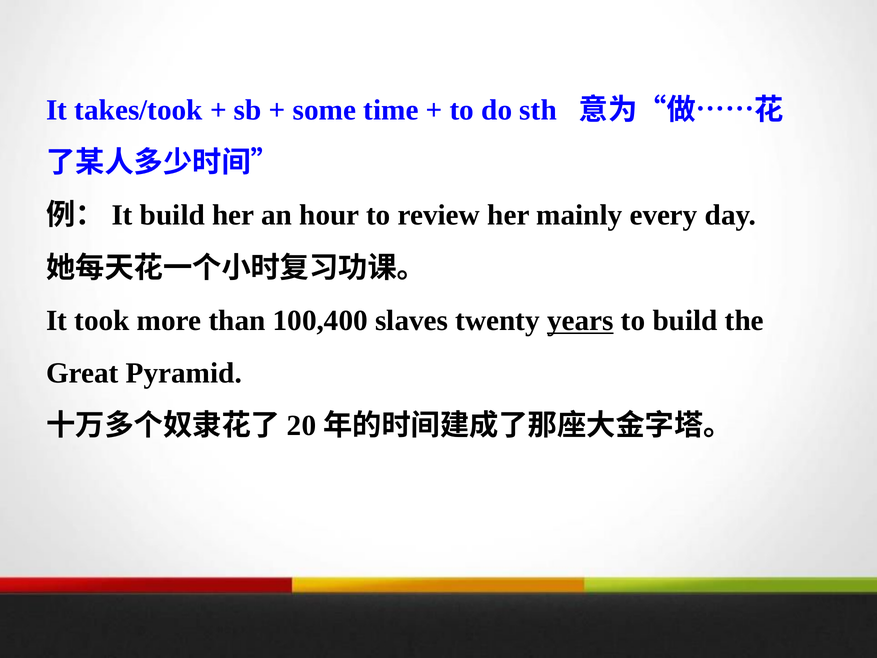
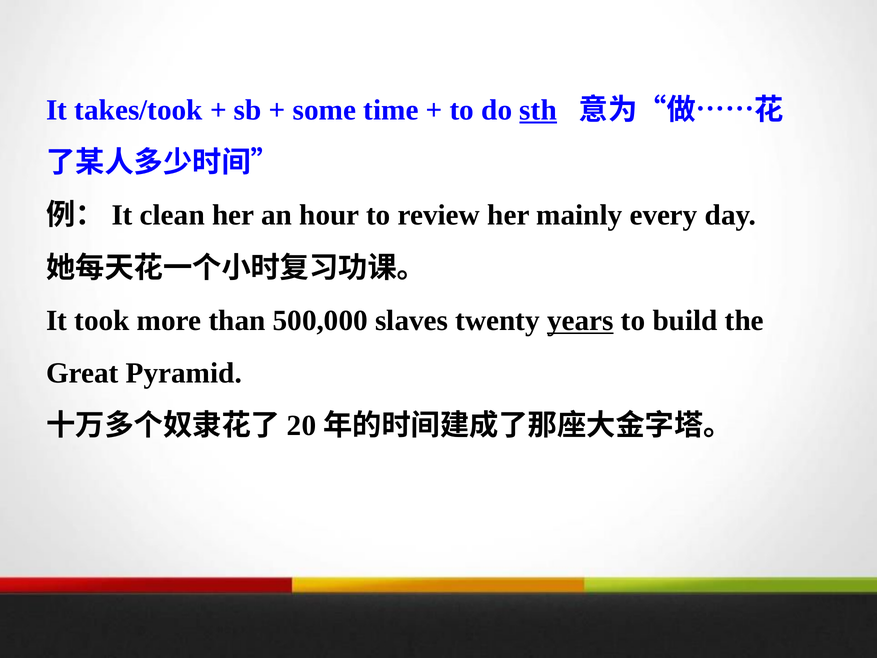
sth underline: none -> present
build at (172, 215): build -> clean
100,400: 100,400 -> 500,000
